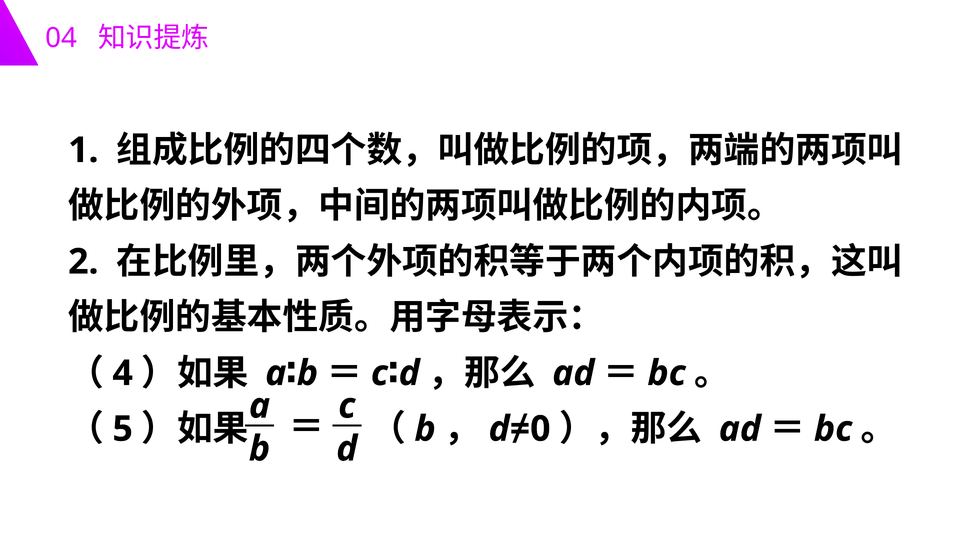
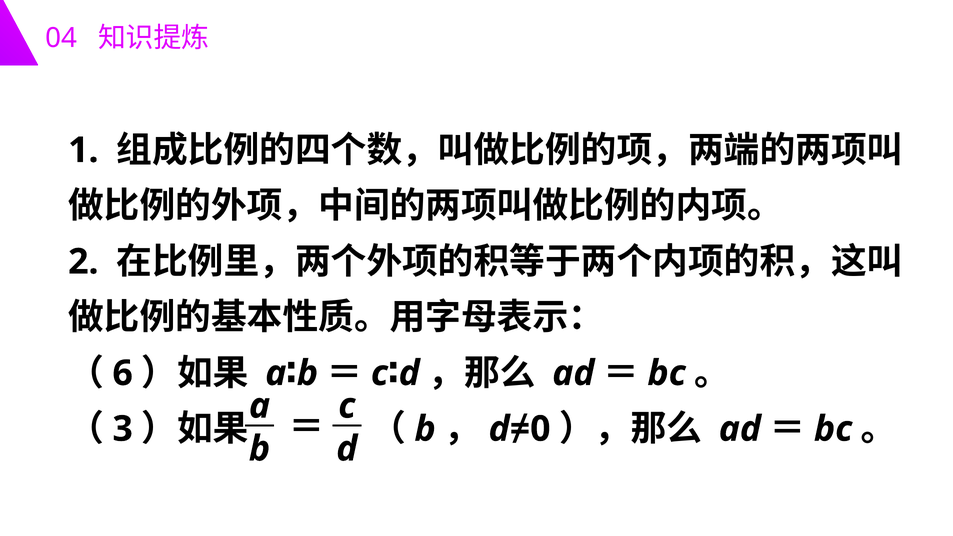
4: 4 -> 6
5: 5 -> 3
